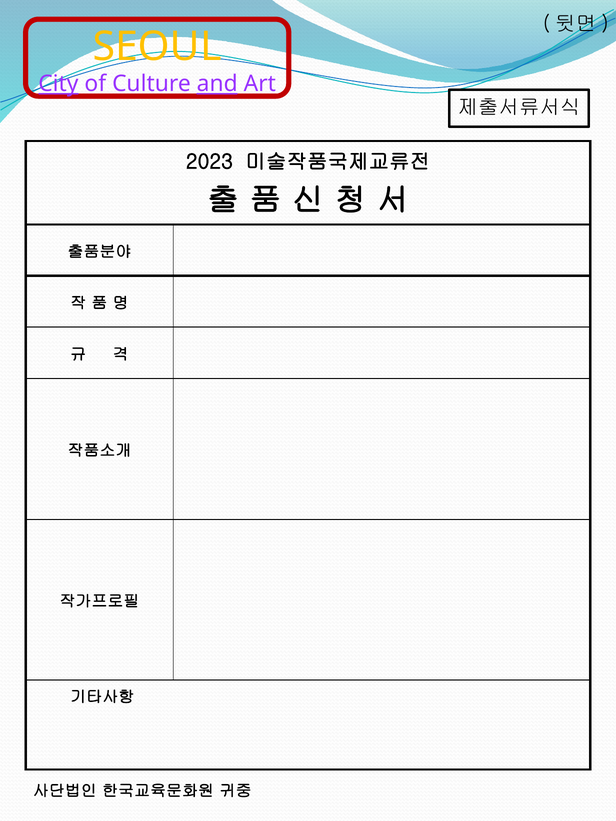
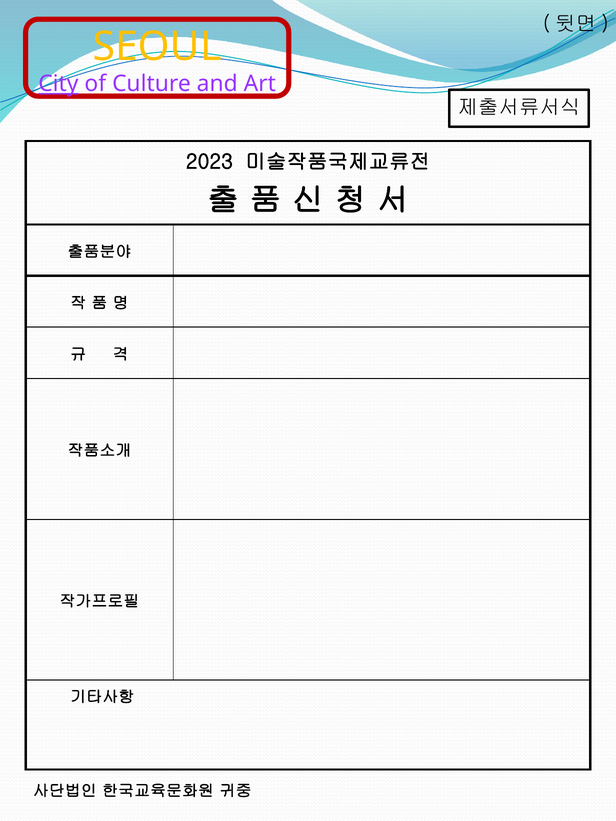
and underline: present -> none
